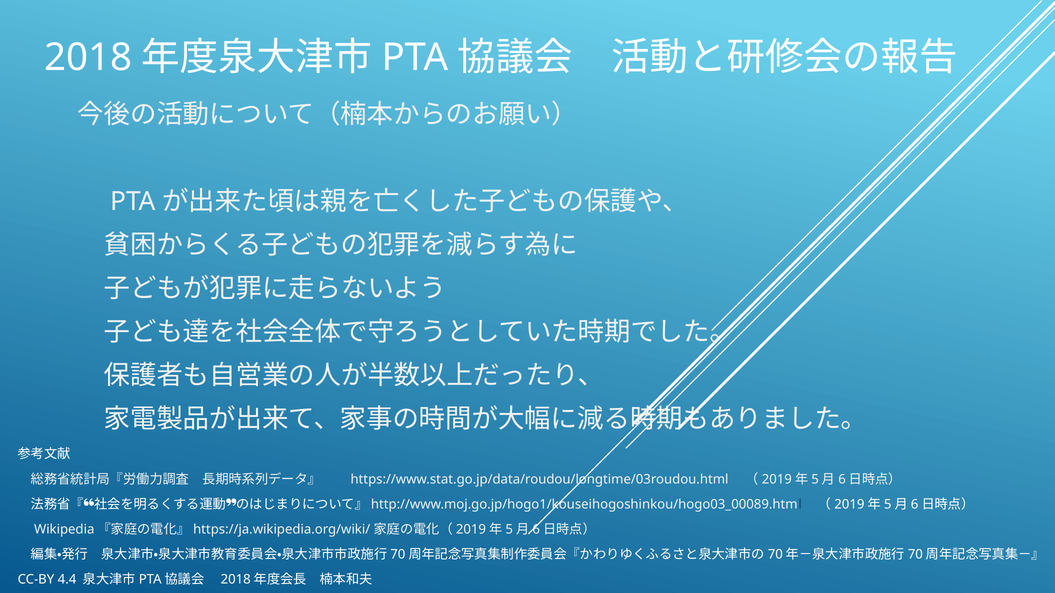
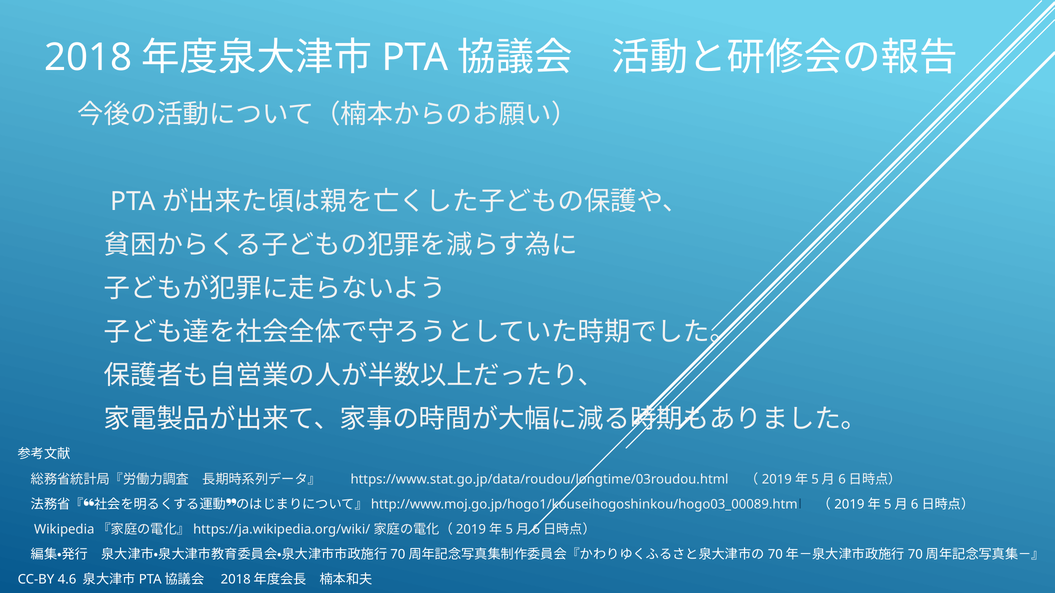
4.4: 4.4 -> 4.6
